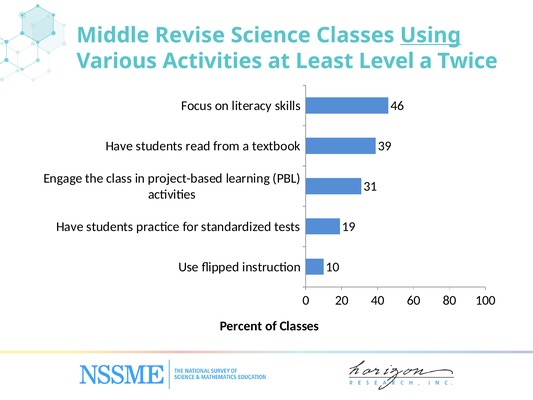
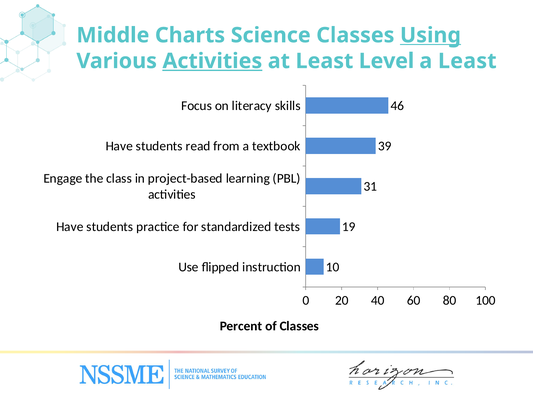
Revise: Revise -> Charts
Activities at (212, 61) underline: none -> present
a Twice: Twice -> Least
